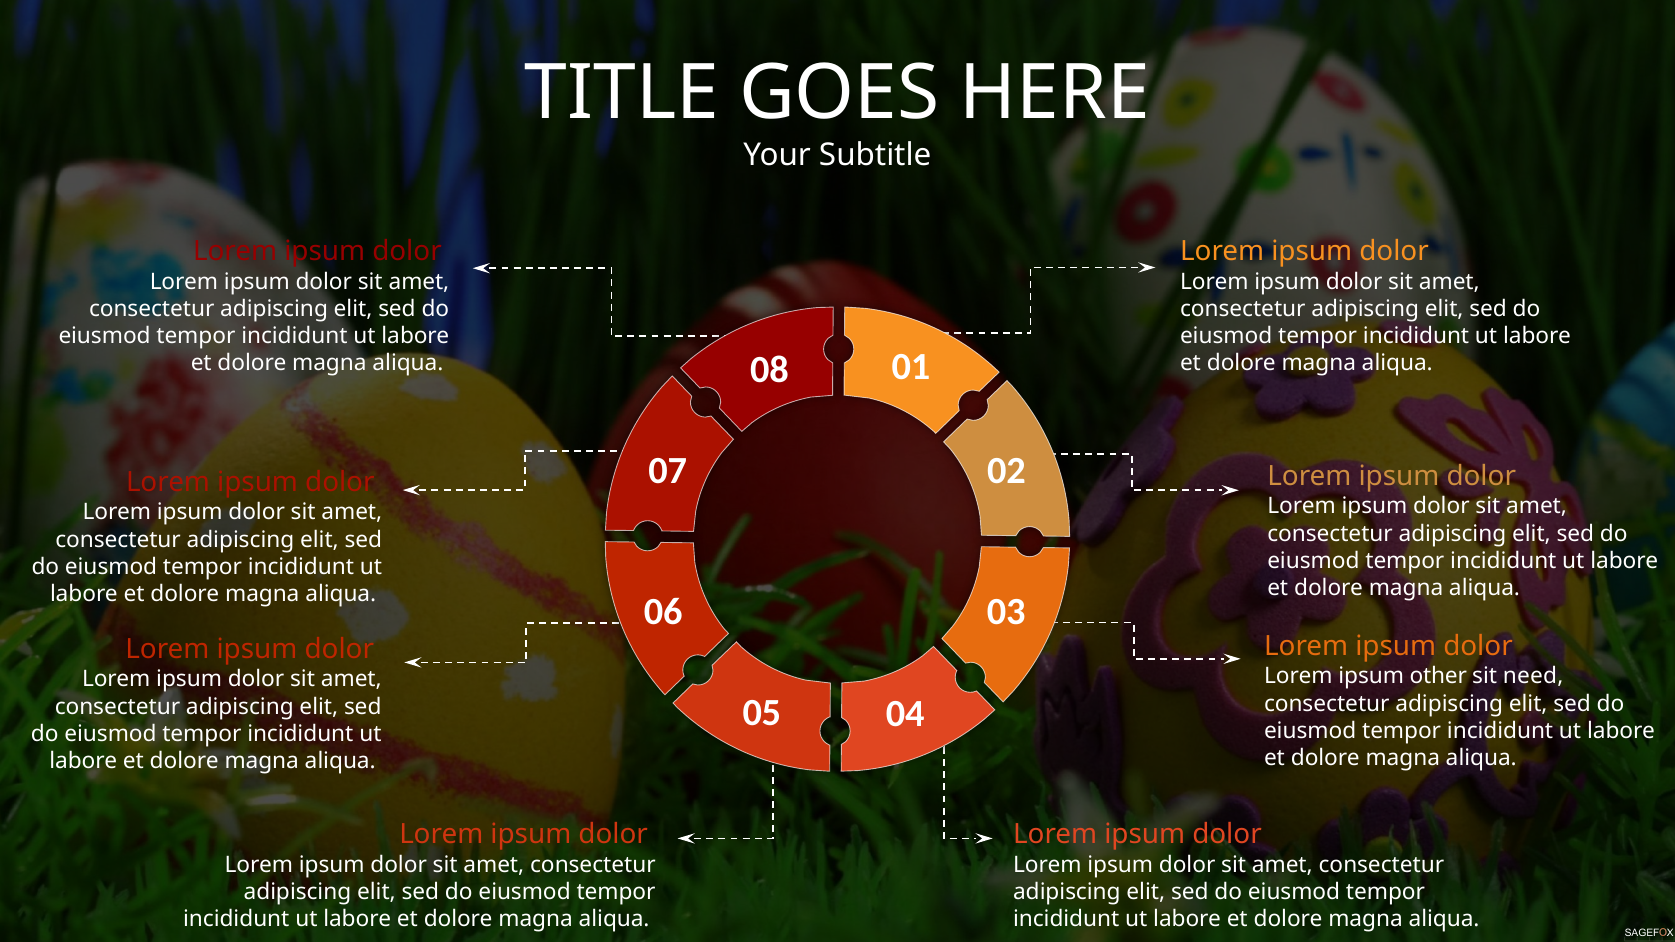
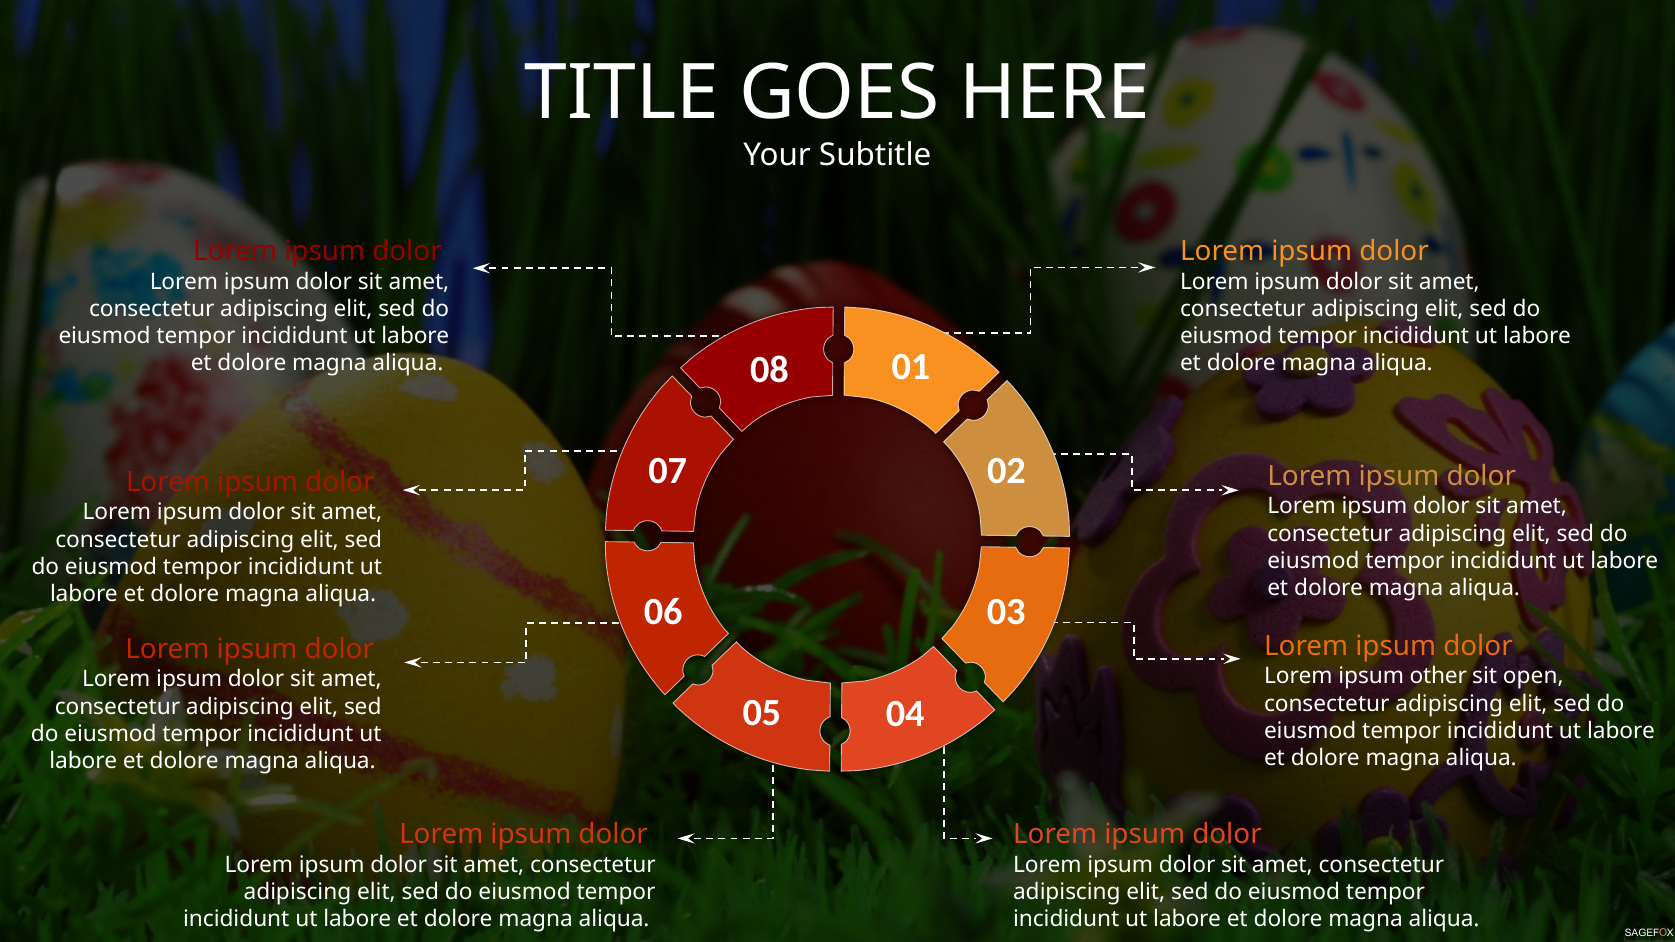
need: need -> open
